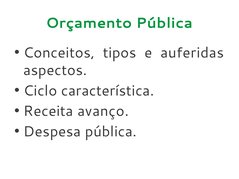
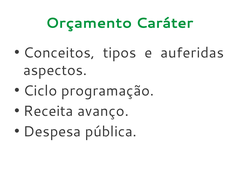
Orçamento Pública: Pública -> Caráter
característica: característica -> programação
